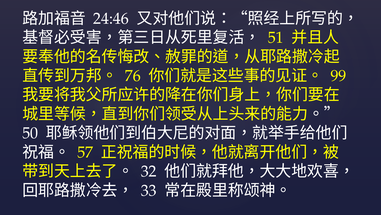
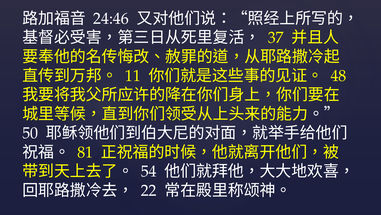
51: 51 -> 37
76: 76 -> 11
99: 99 -> 48
57: 57 -> 81
32: 32 -> 54
33: 33 -> 22
